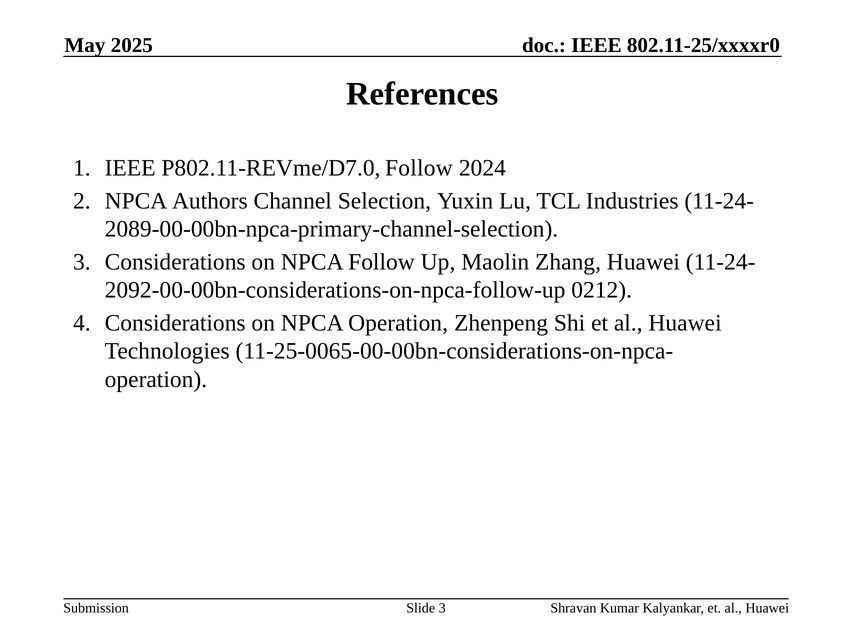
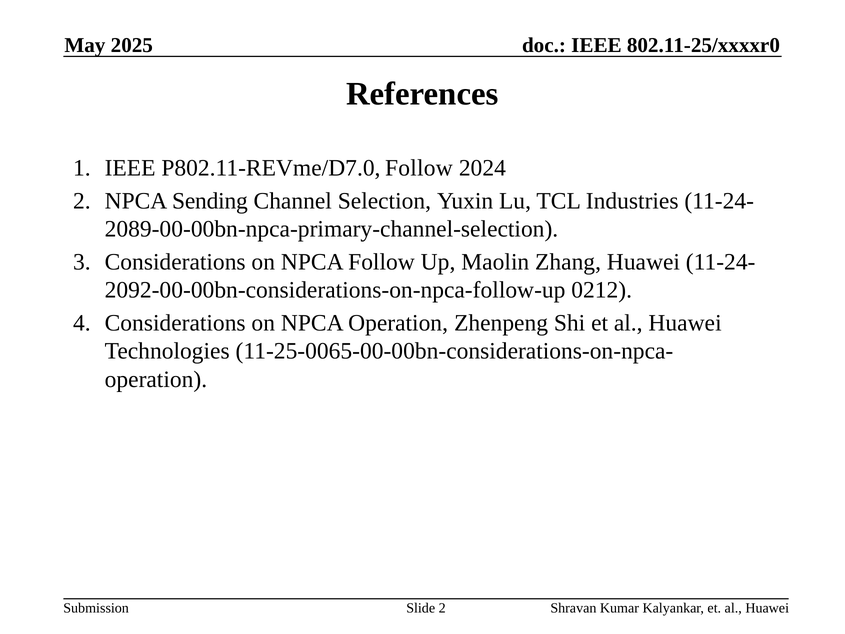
Authors: Authors -> Sending
Slide 3: 3 -> 2
